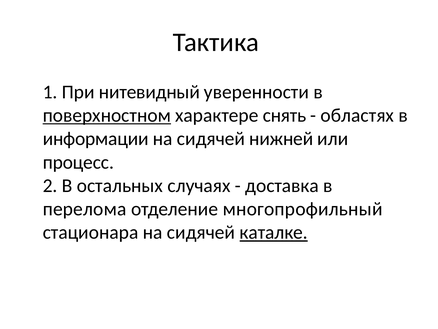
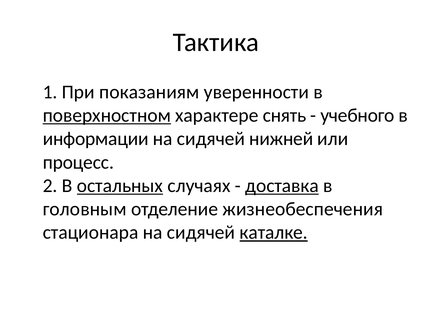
нитевидный: нитевидный -> показаниям
областях: областях -> учебного
остальных underline: none -> present
доставка underline: none -> present
перелома: перелома -> головным
многопрофильный: многопрофильный -> жизнеобеспечения
